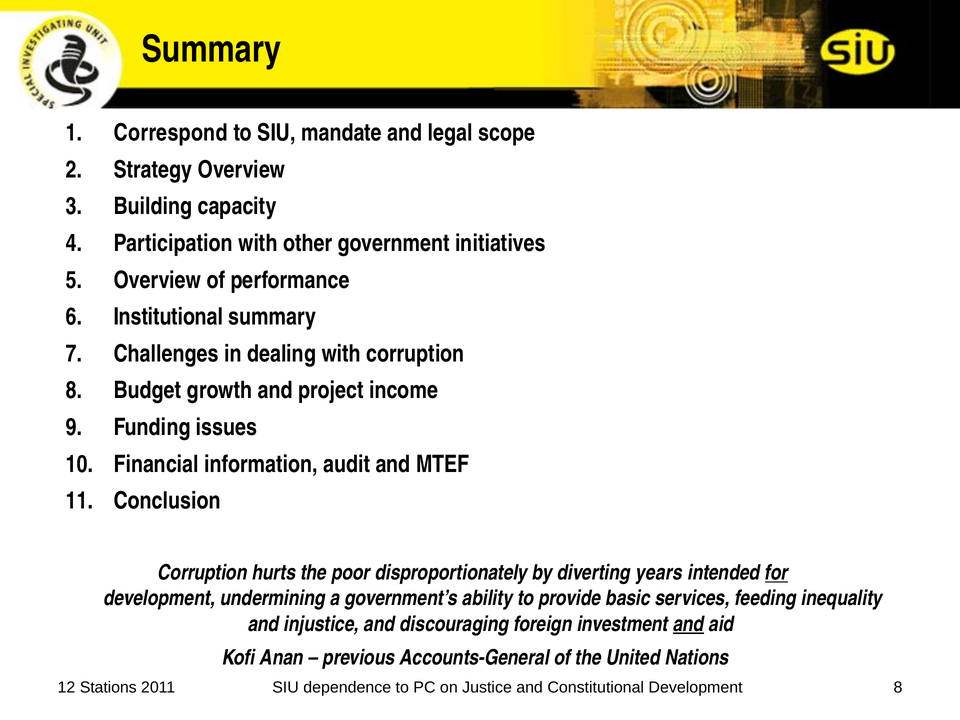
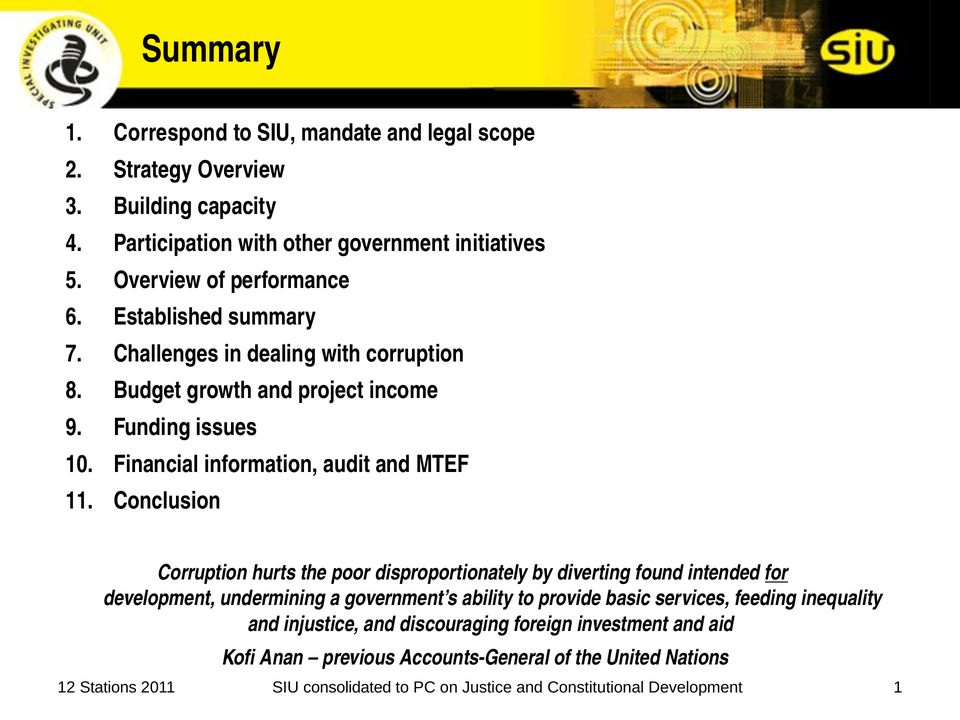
Institutional: Institutional -> Established
years: years -> found
and at (689, 624) underline: present -> none
dependence: dependence -> consolidated
2011 8: 8 -> 1
